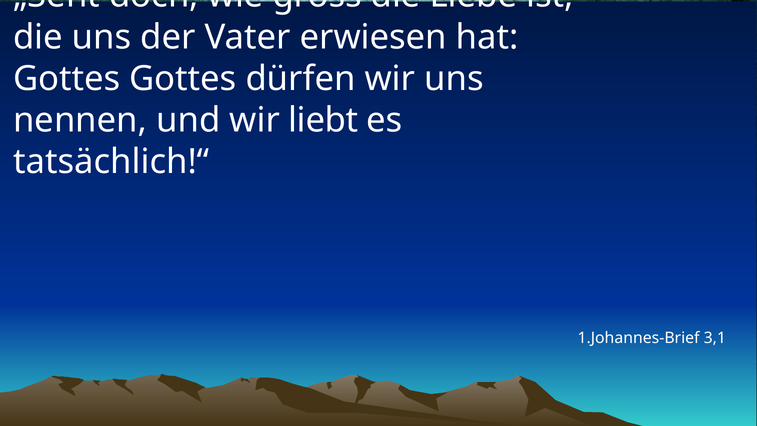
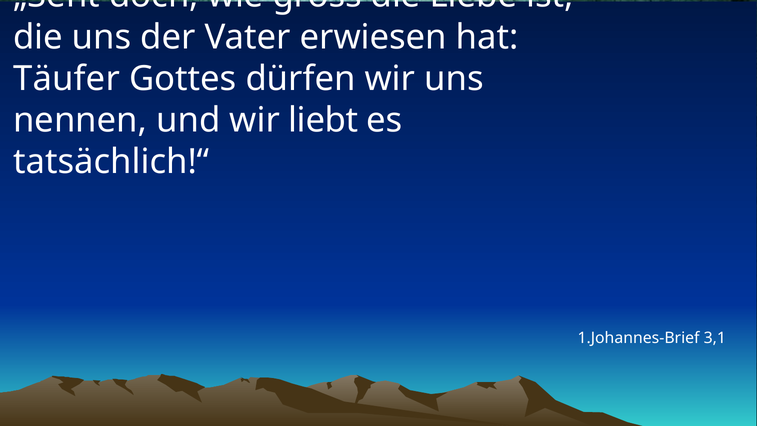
Gottes at (67, 79): Gottes -> Täufer
